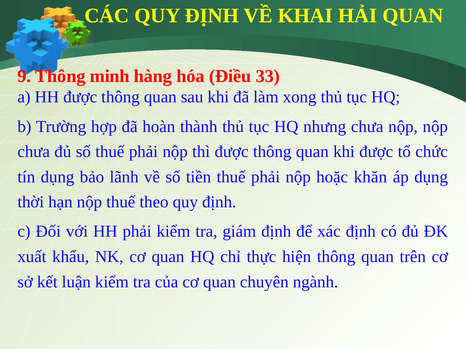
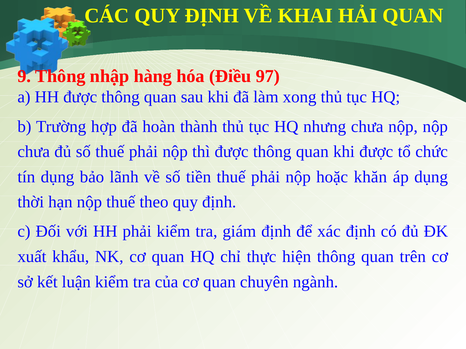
minh: minh -> nhập
33: 33 -> 97
